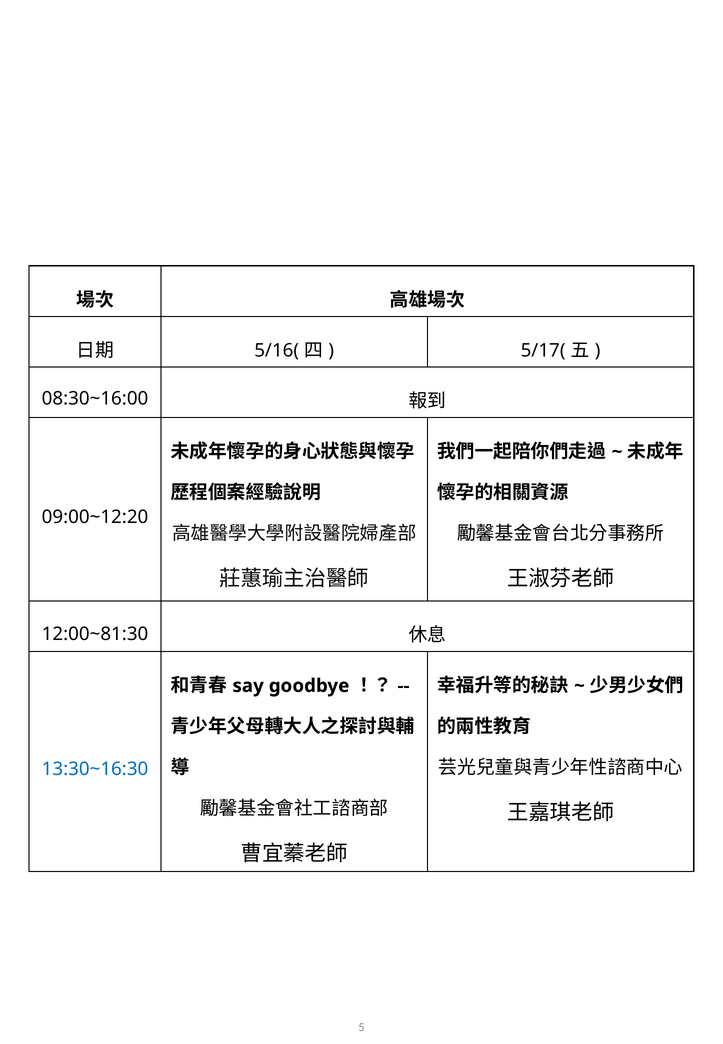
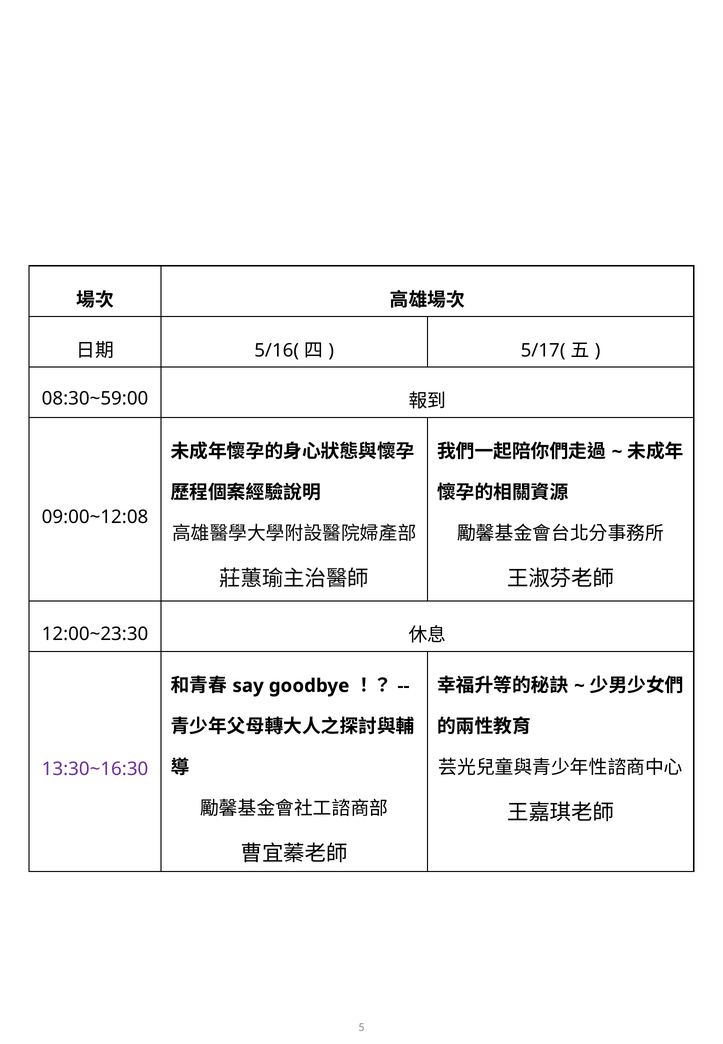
08:30~16:00: 08:30~16:00 -> 08:30~59:00
09:00~12:20: 09:00~12:20 -> 09:00~12:08
12:00~81:30: 12:00~81:30 -> 12:00~23:30
13:30~16:30 colour: blue -> purple
